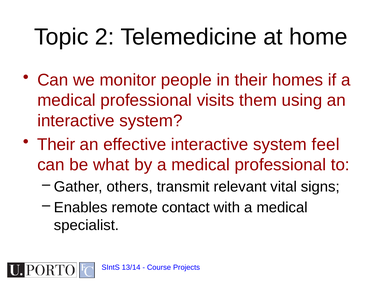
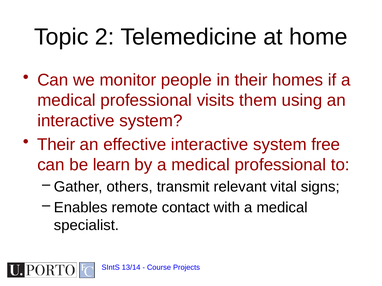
feel: feel -> free
what: what -> learn
